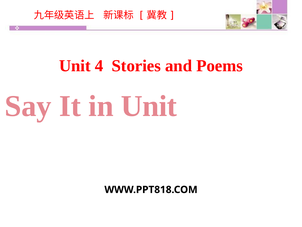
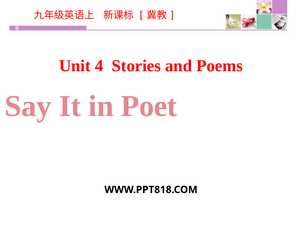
in Unit: Unit -> Poet
